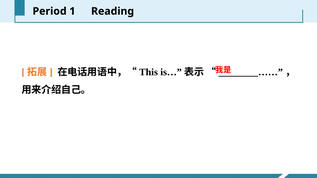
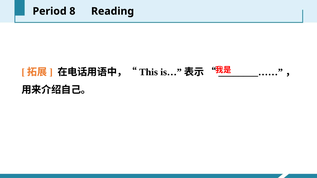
1: 1 -> 8
